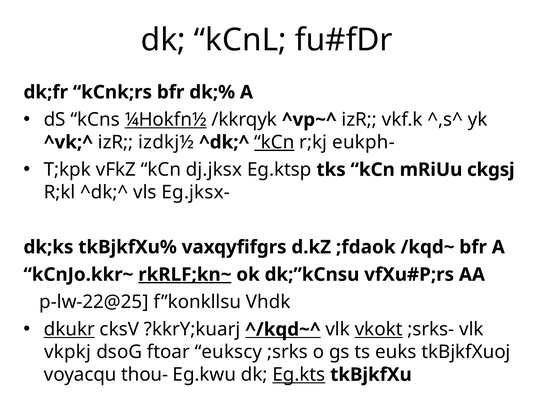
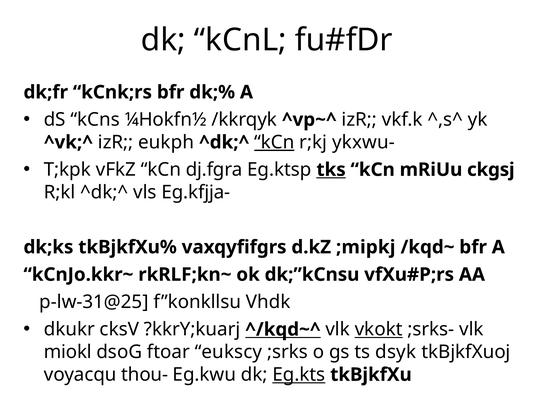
¼Hokfn½ underline: present -> none
izdkj½: izdkj½ -> eukph
eukph-: eukph- -> ykxwu-
dj.jksx: dj.jksx -> dj.fgra
tks underline: none -> present
Eg.jksx-: Eg.jksx- -> Eg.kfjja-
;fdaok: ;fdaok -> ;mipkj
rkRLF;kn~ underline: present -> none
p-lw-22@25: p-lw-22@25 -> p-lw-31@25
dkukr underline: present -> none
vkpkj: vkpkj -> miokl
euks: euks -> dsyk
